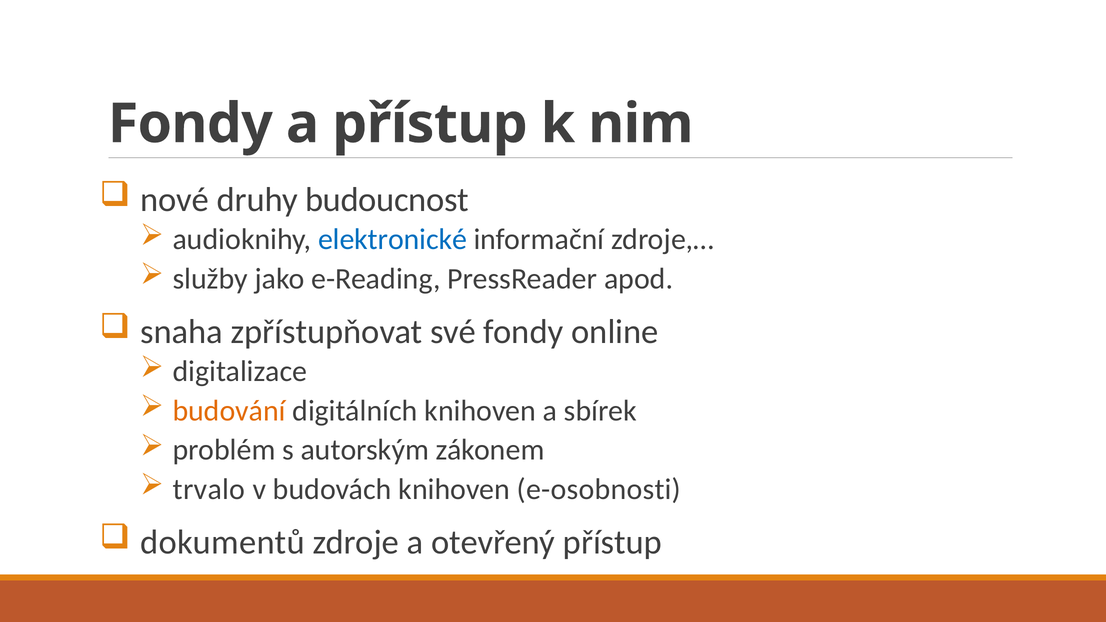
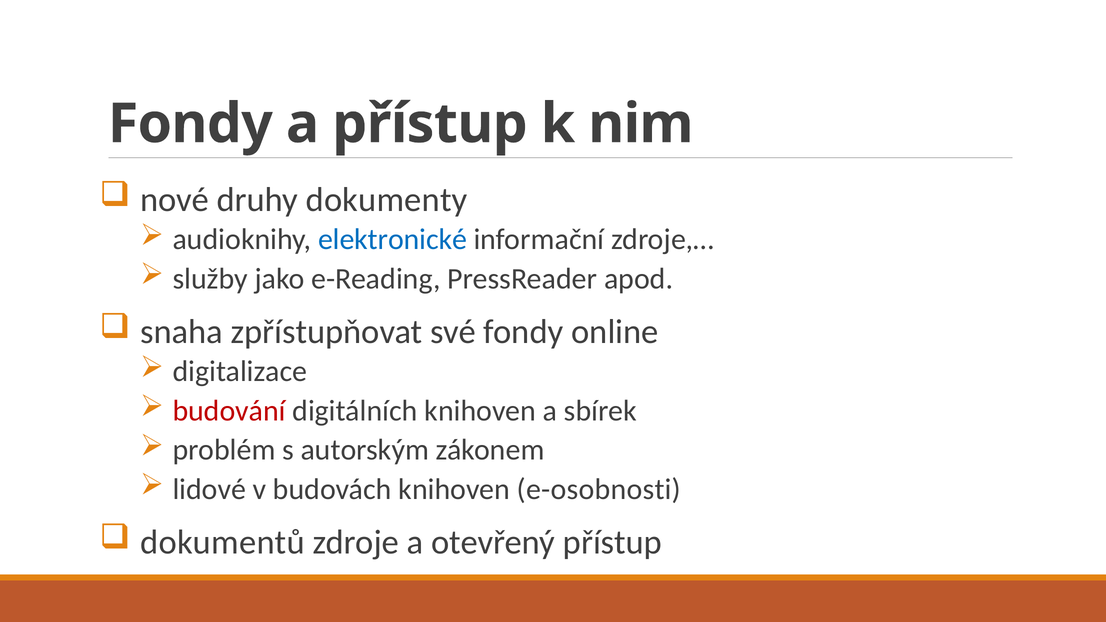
budoucnost: budoucnost -> dokumenty
budování colour: orange -> red
trvalo: trvalo -> lidové
